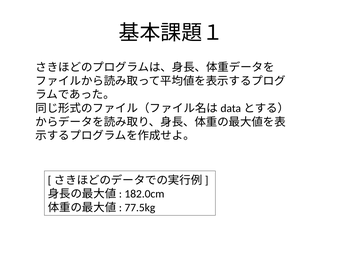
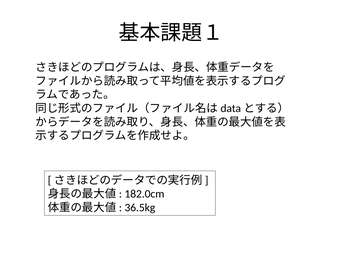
77.5kg: 77.5kg -> 36.5kg
